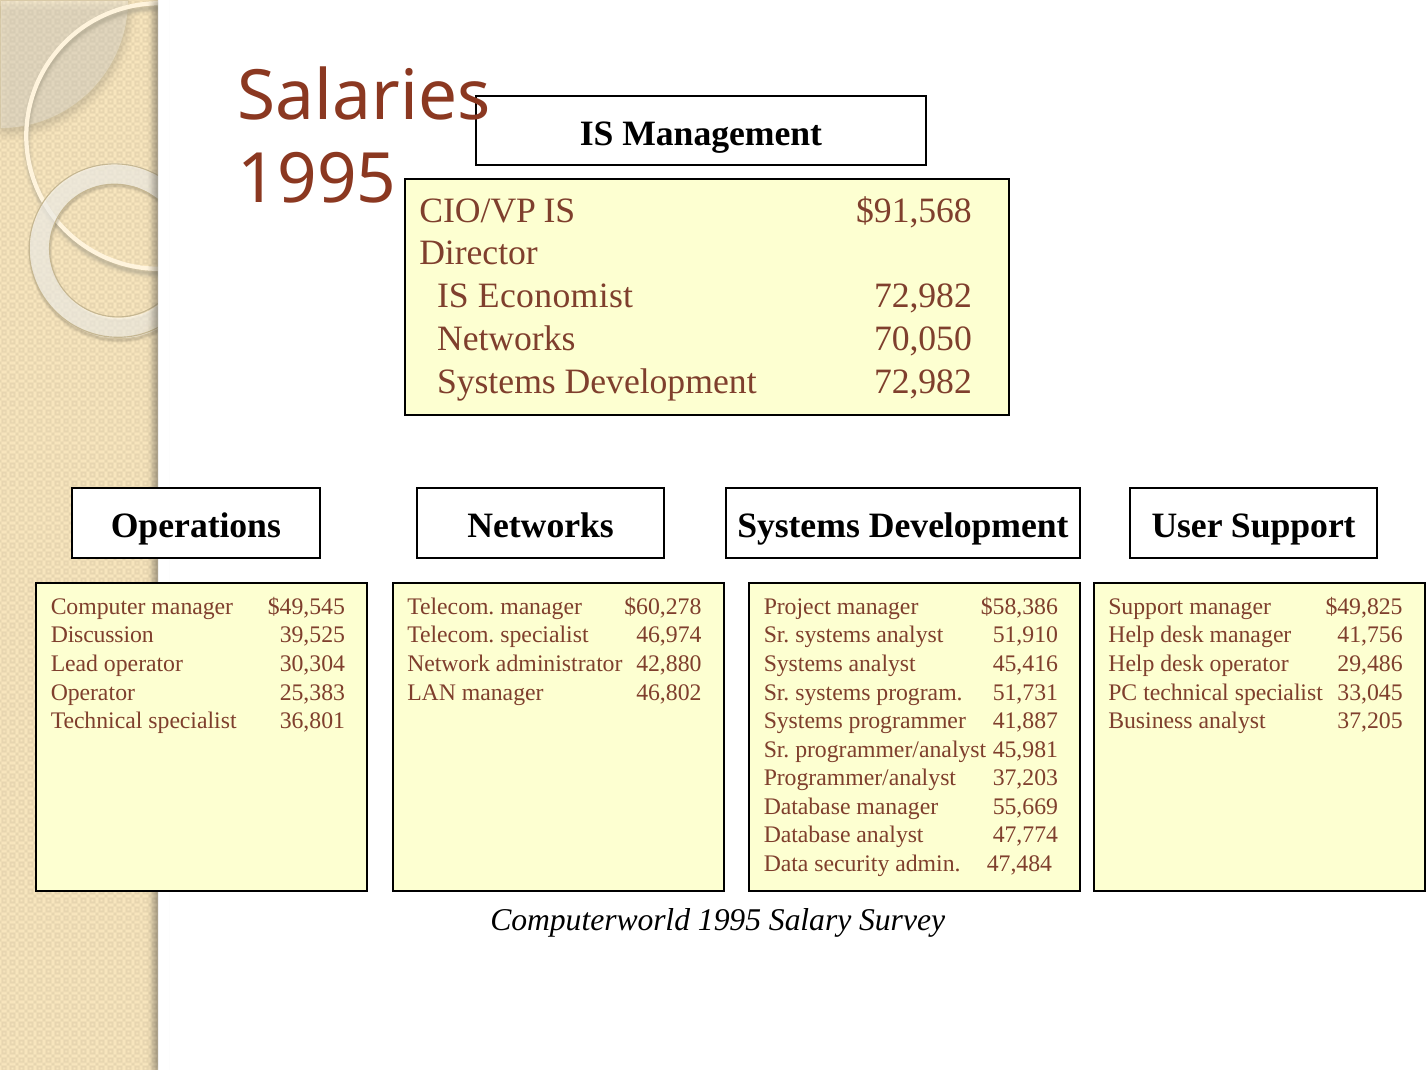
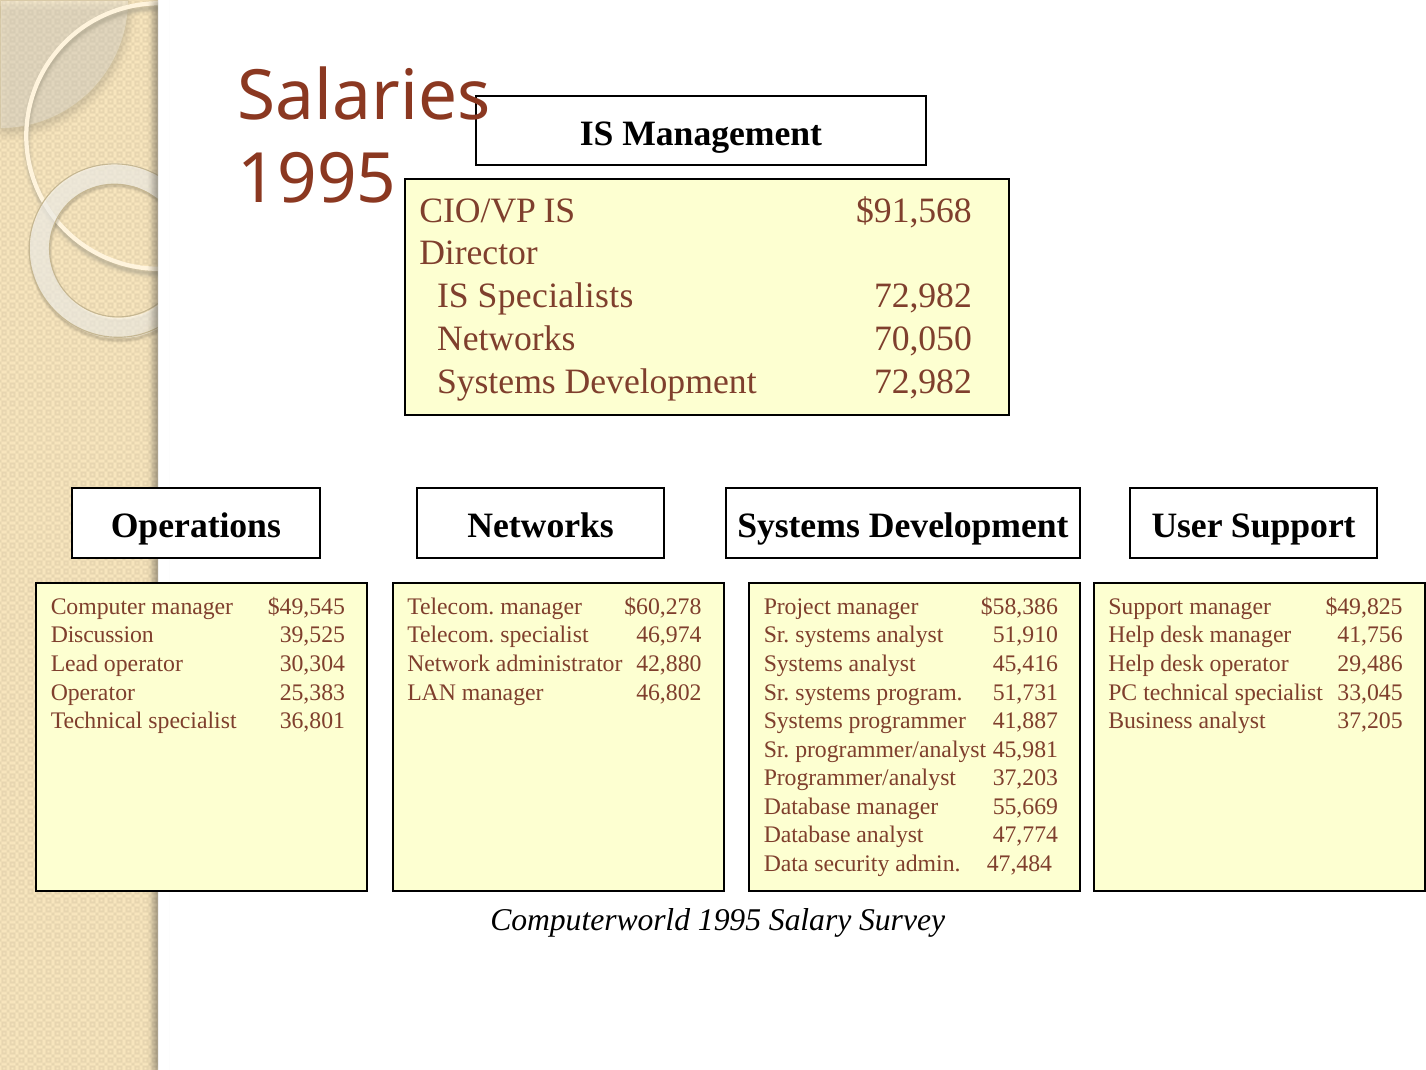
Economist: Economist -> Specialists
